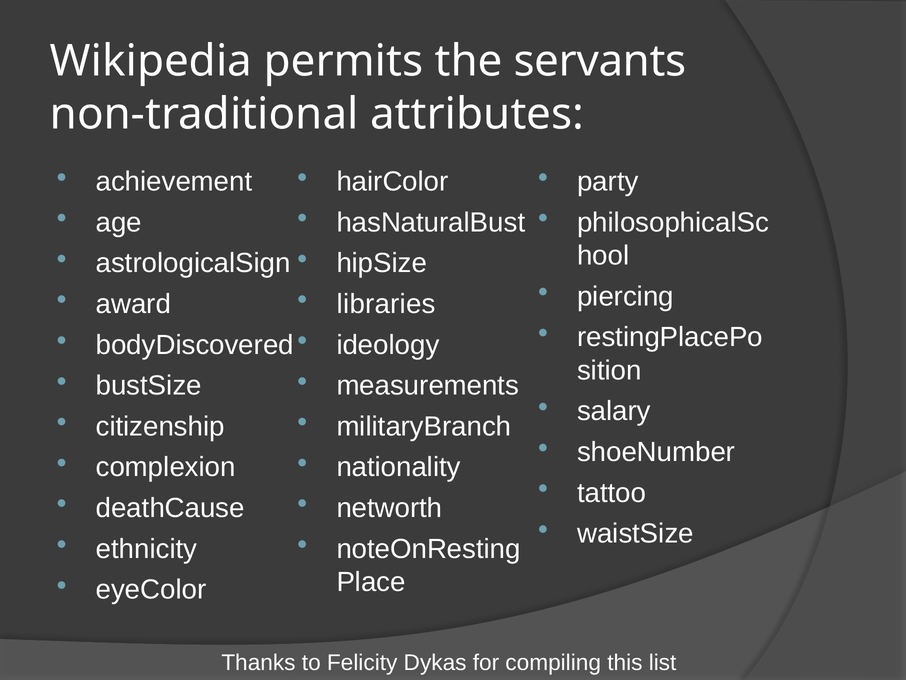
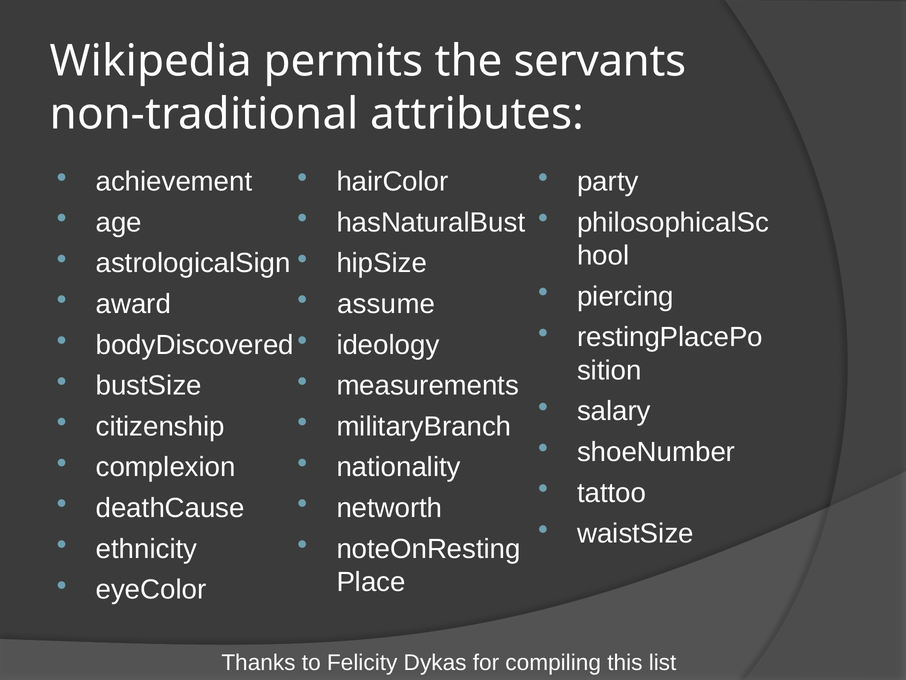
libraries: libraries -> assume
